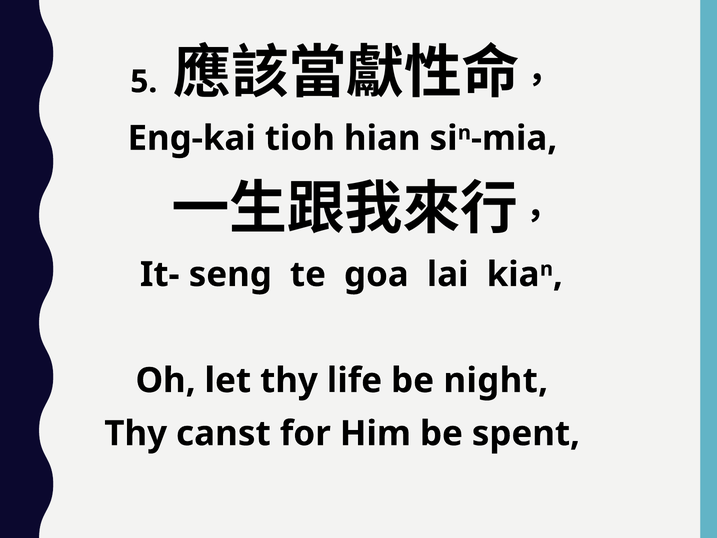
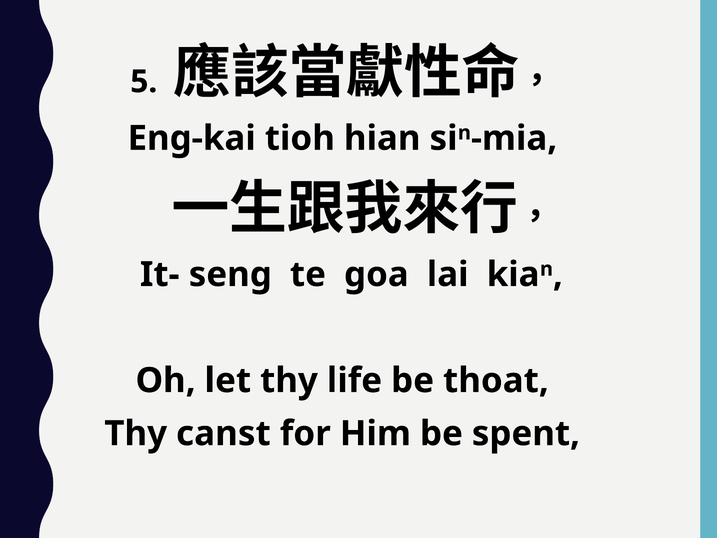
night: night -> thoat
